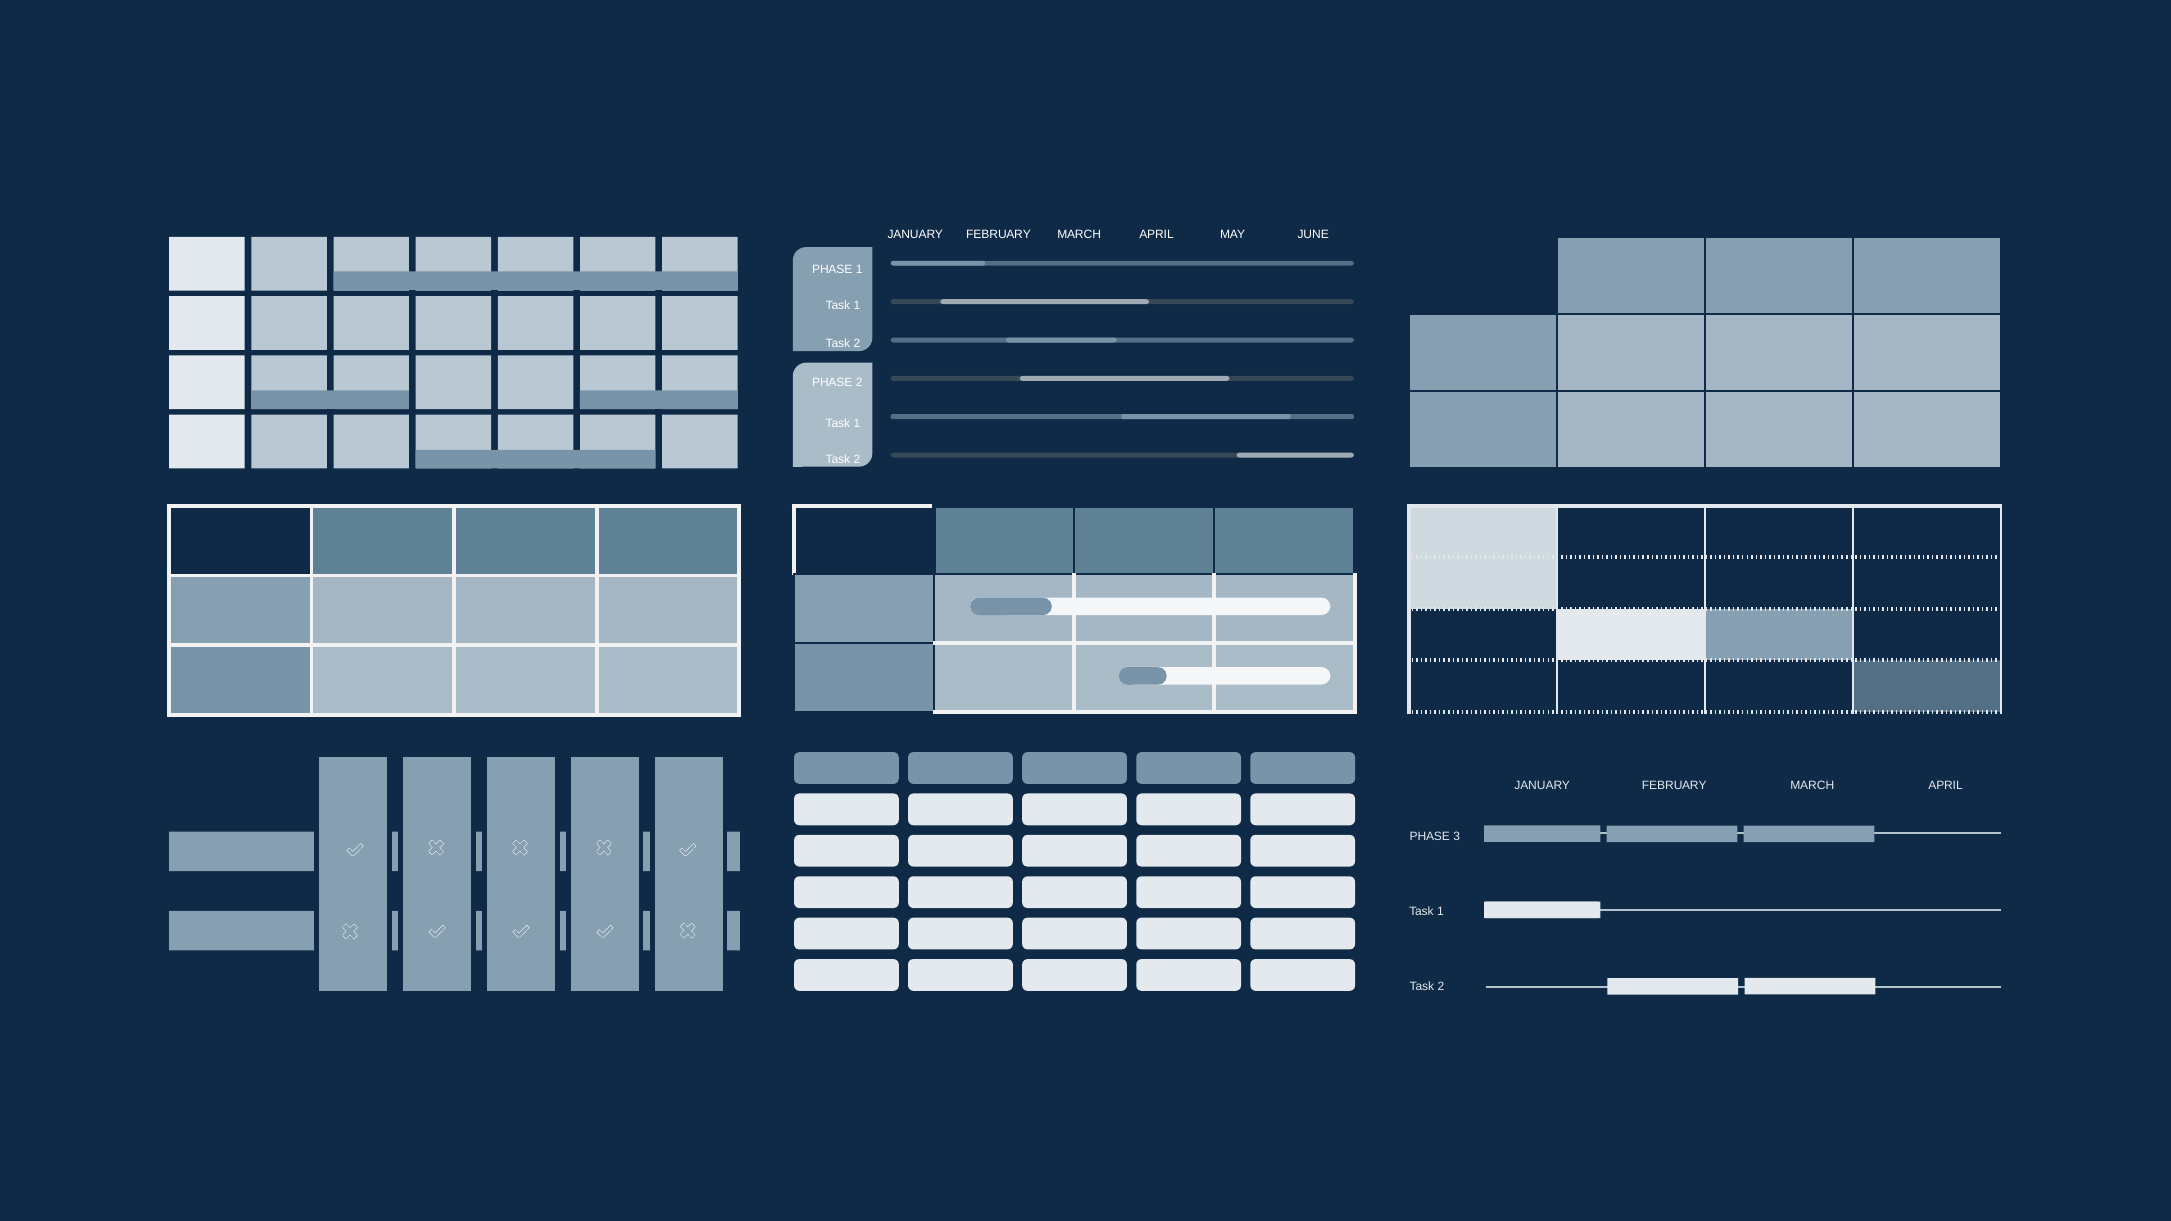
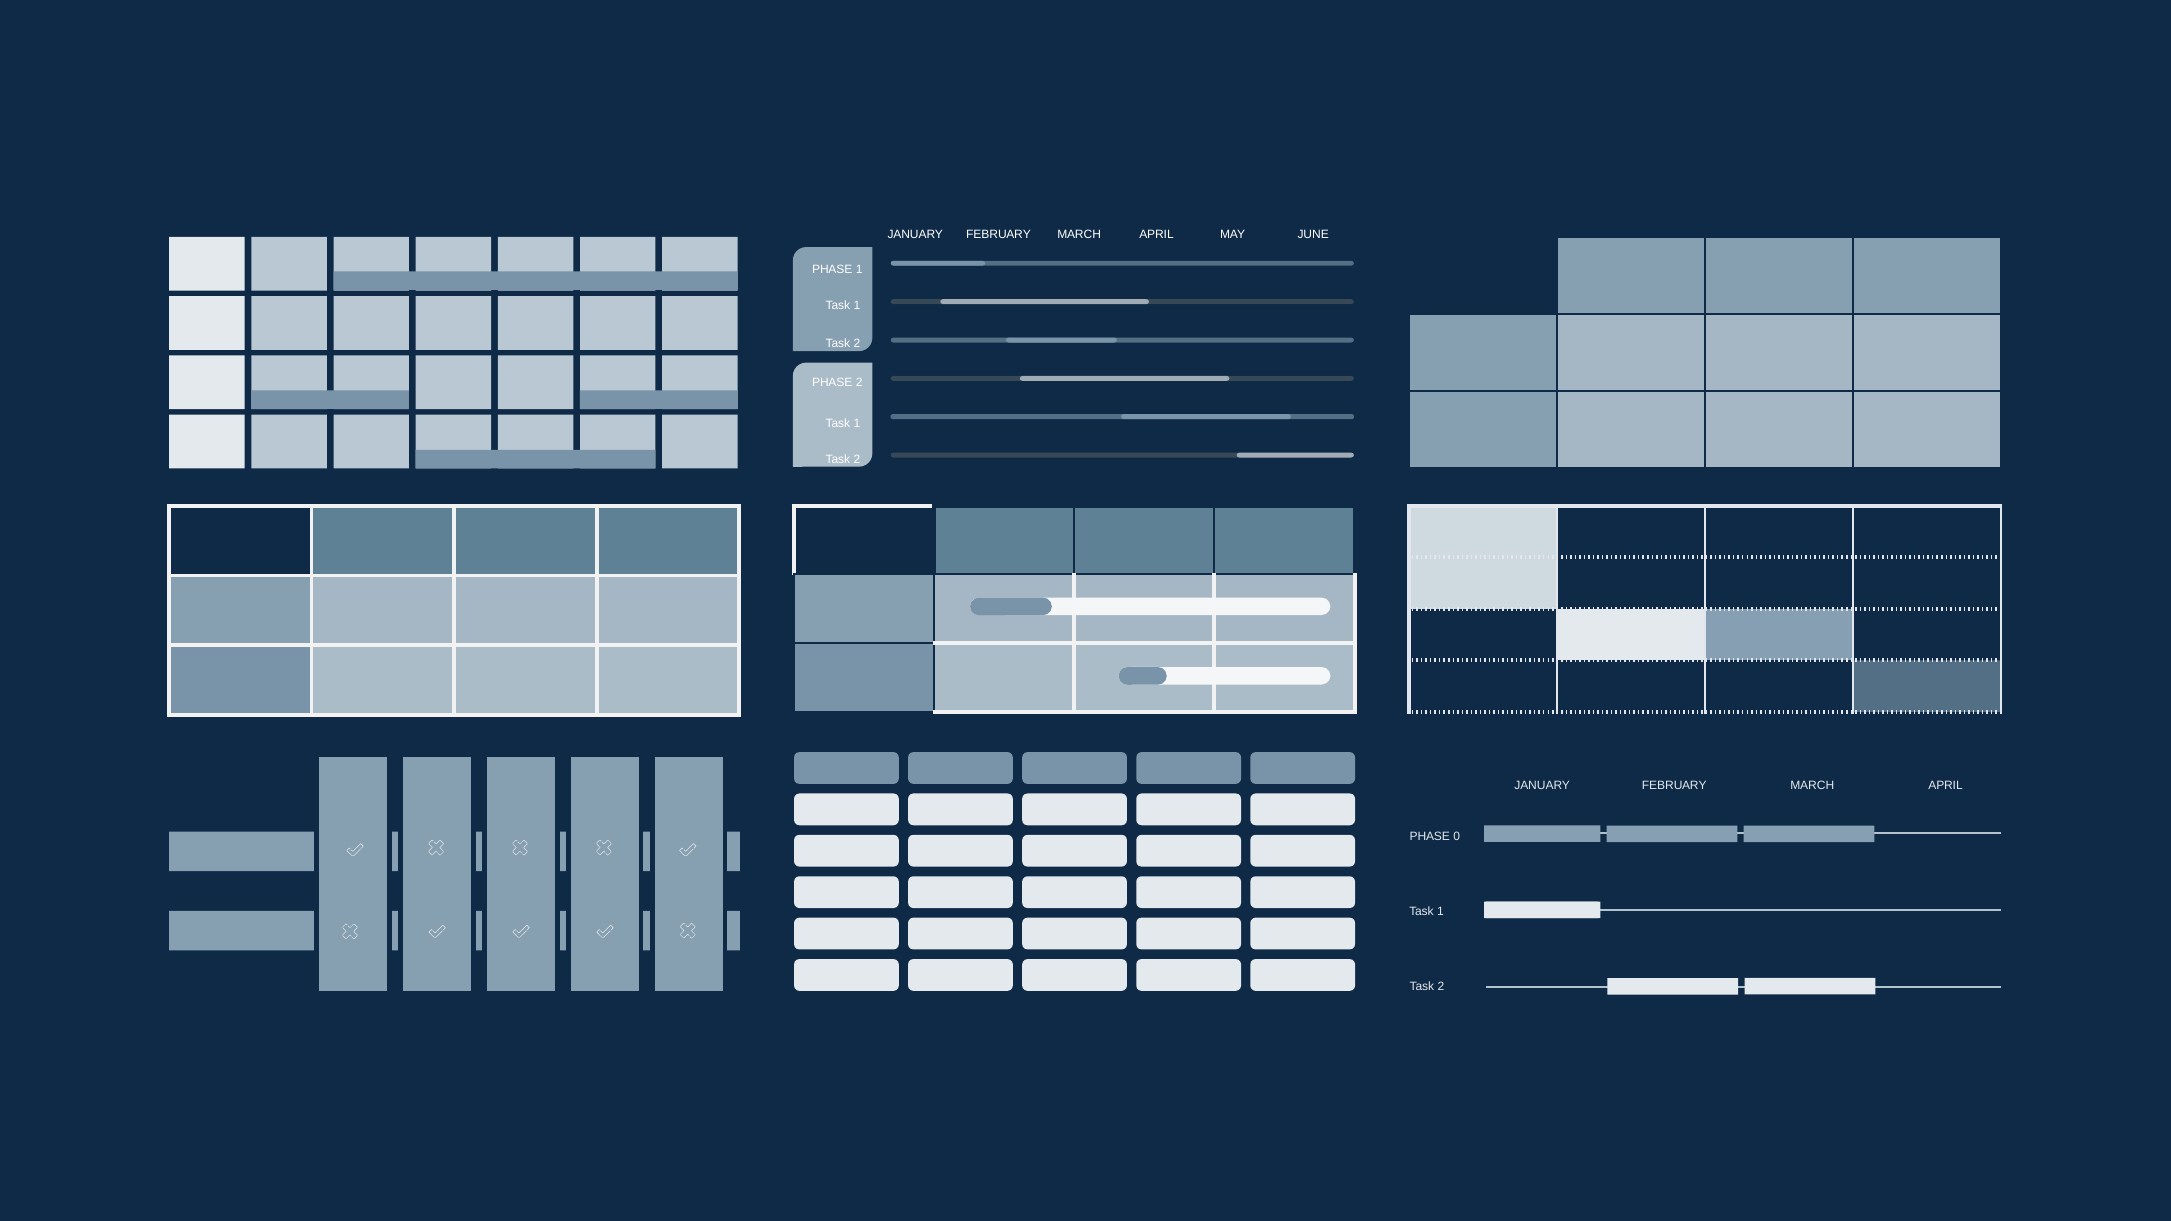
3: 3 -> 0
